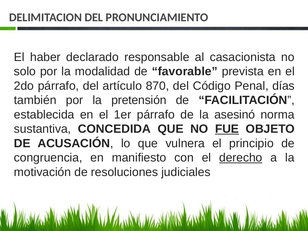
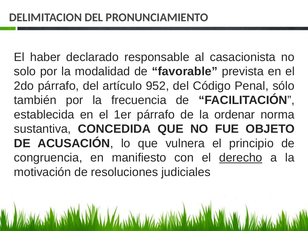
870: 870 -> 952
días: días -> sólo
pretensión: pretensión -> frecuencia
asesinó: asesinó -> ordenar
FUE underline: present -> none
